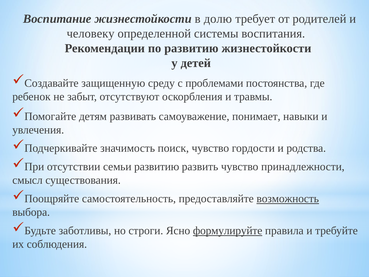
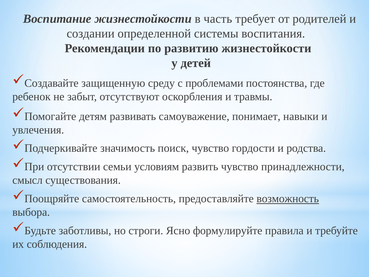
долю: долю -> часть
человеку: человеку -> создании
семьи развитию: развитию -> условиям
формулируйте underline: present -> none
